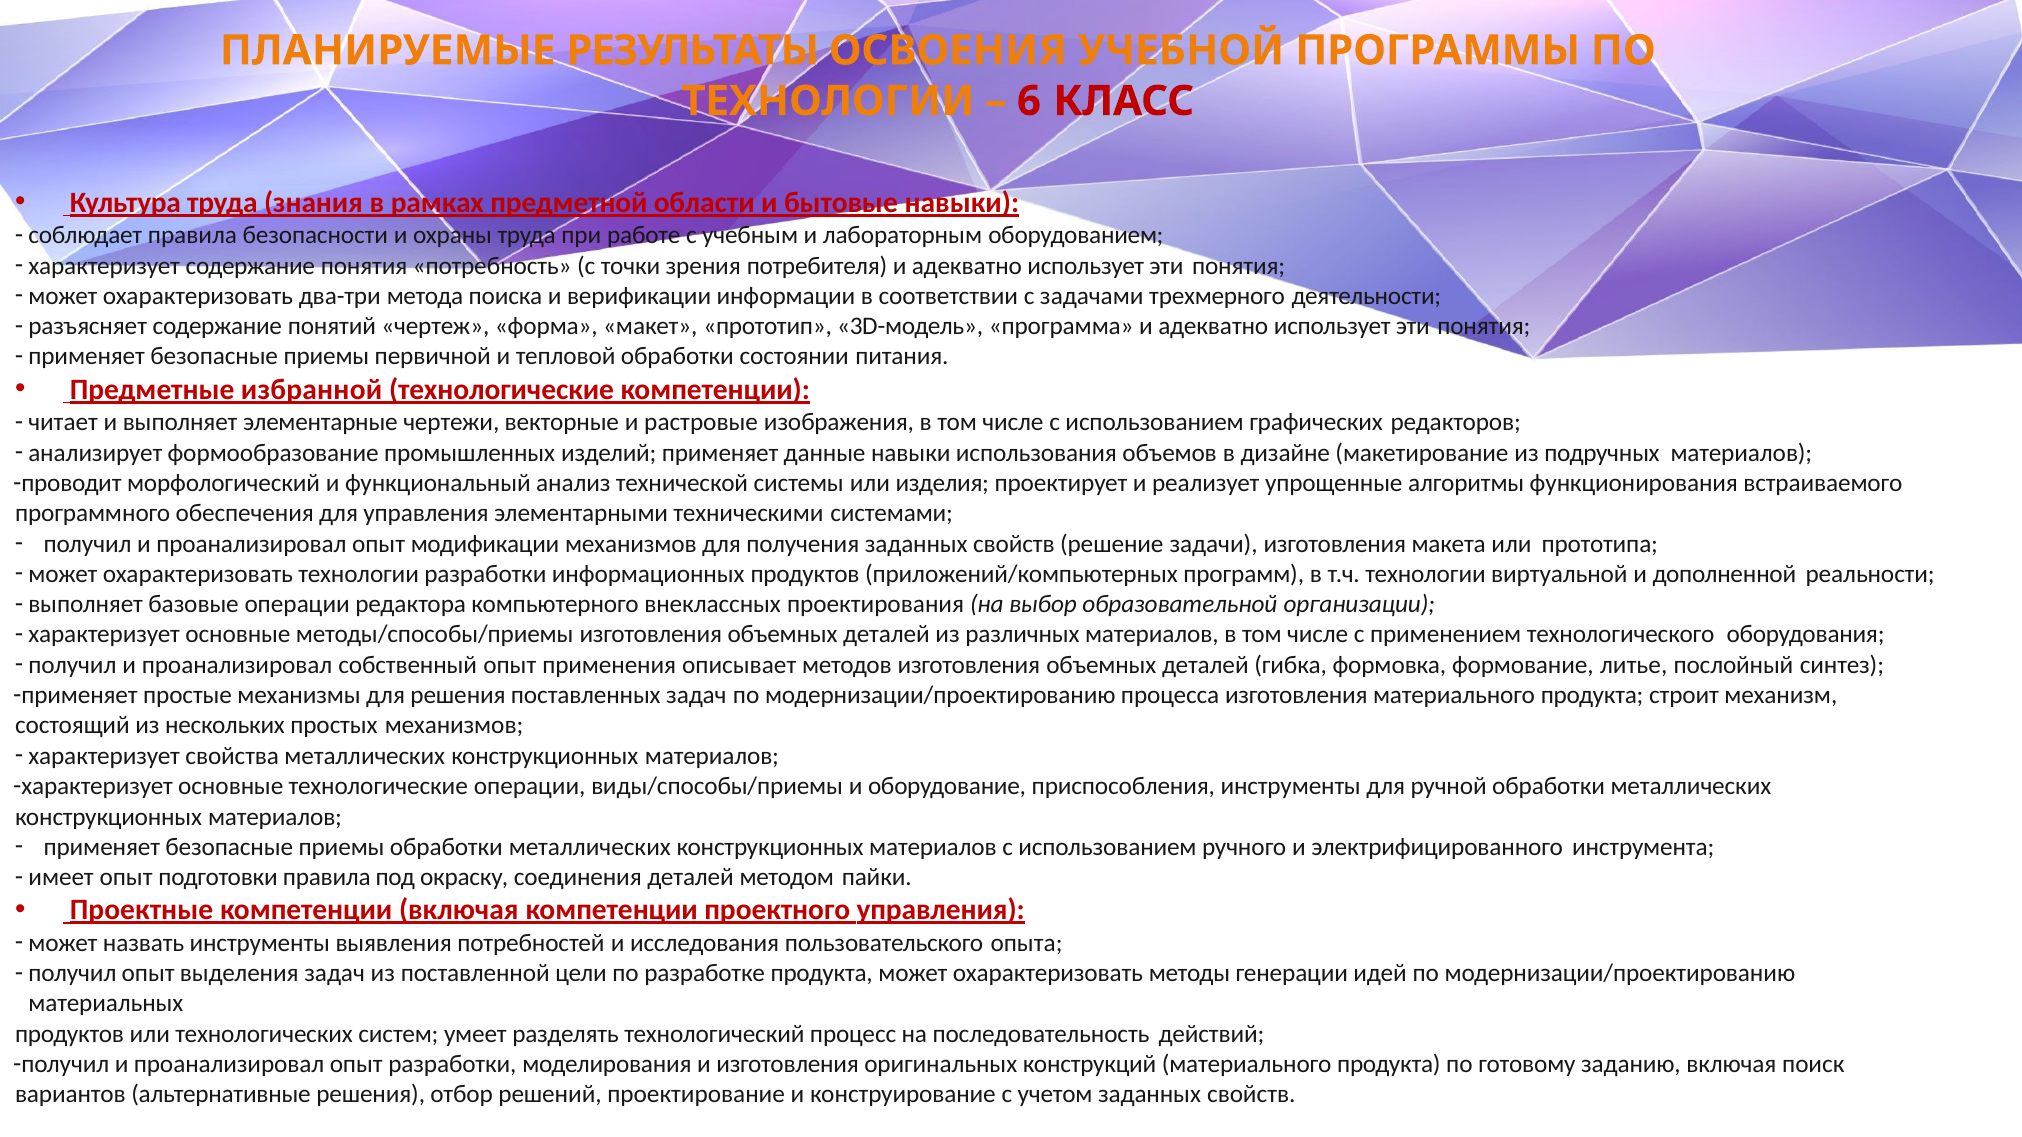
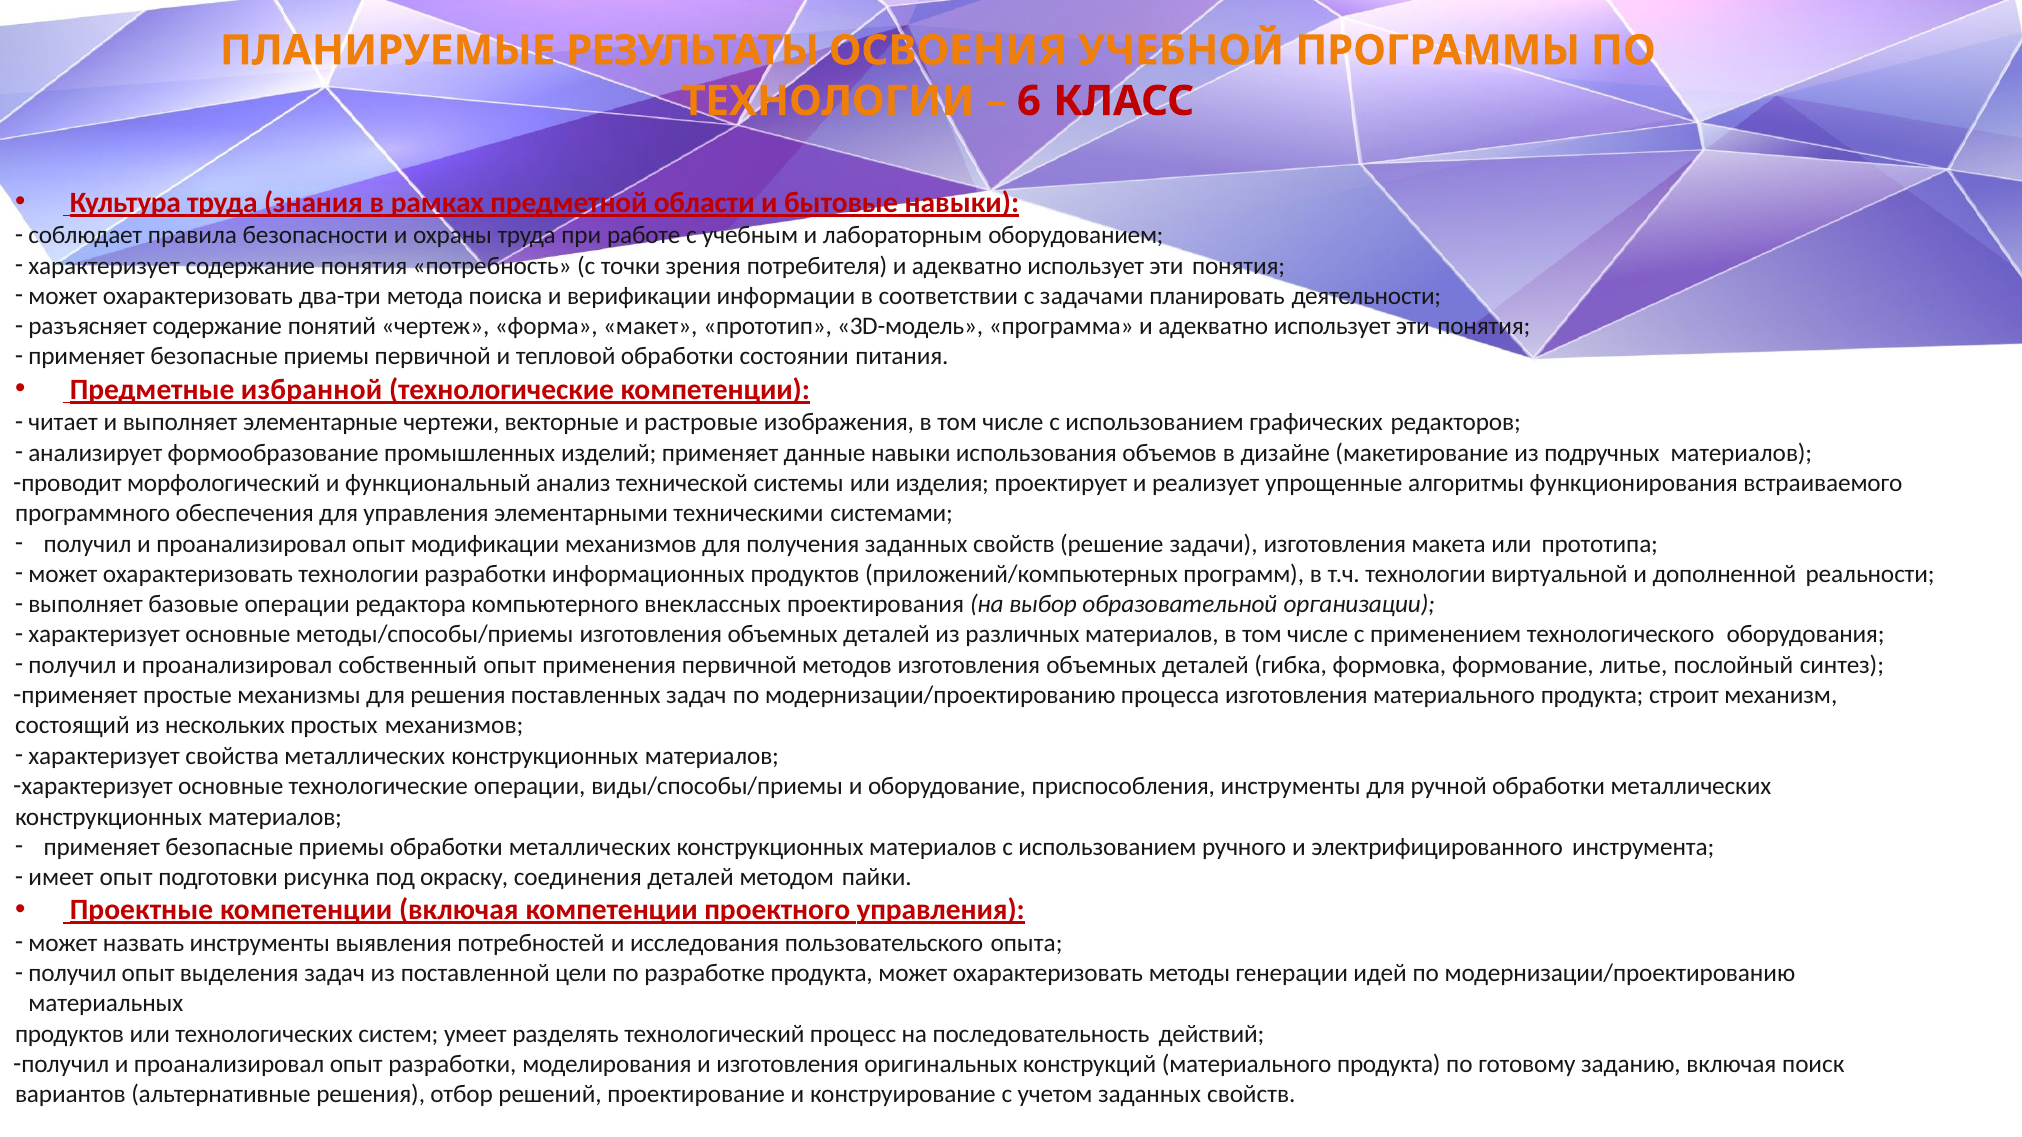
трехмерного: трехмерного -> планировать
применения описывает: описывает -> первичной
подготовки правила: правила -> рисунка
